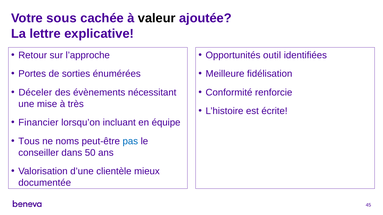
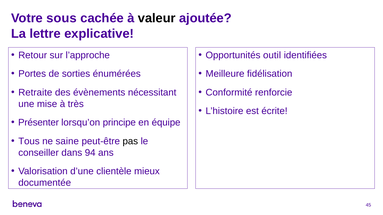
Déceler: Déceler -> Retraite
Financier: Financier -> Présenter
incluant: incluant -> principe
noms: noms -> saine
pas colour: blue -> black
50: 50 -> 94
